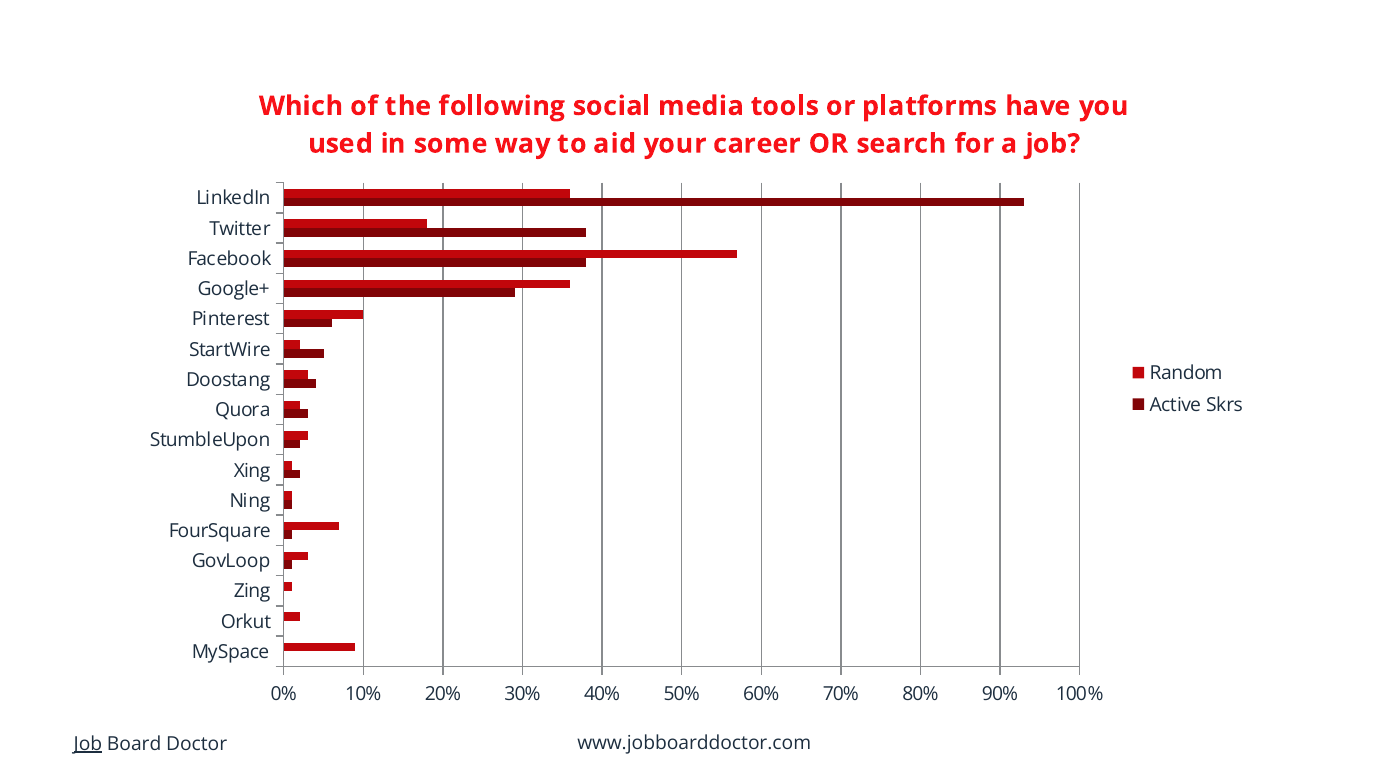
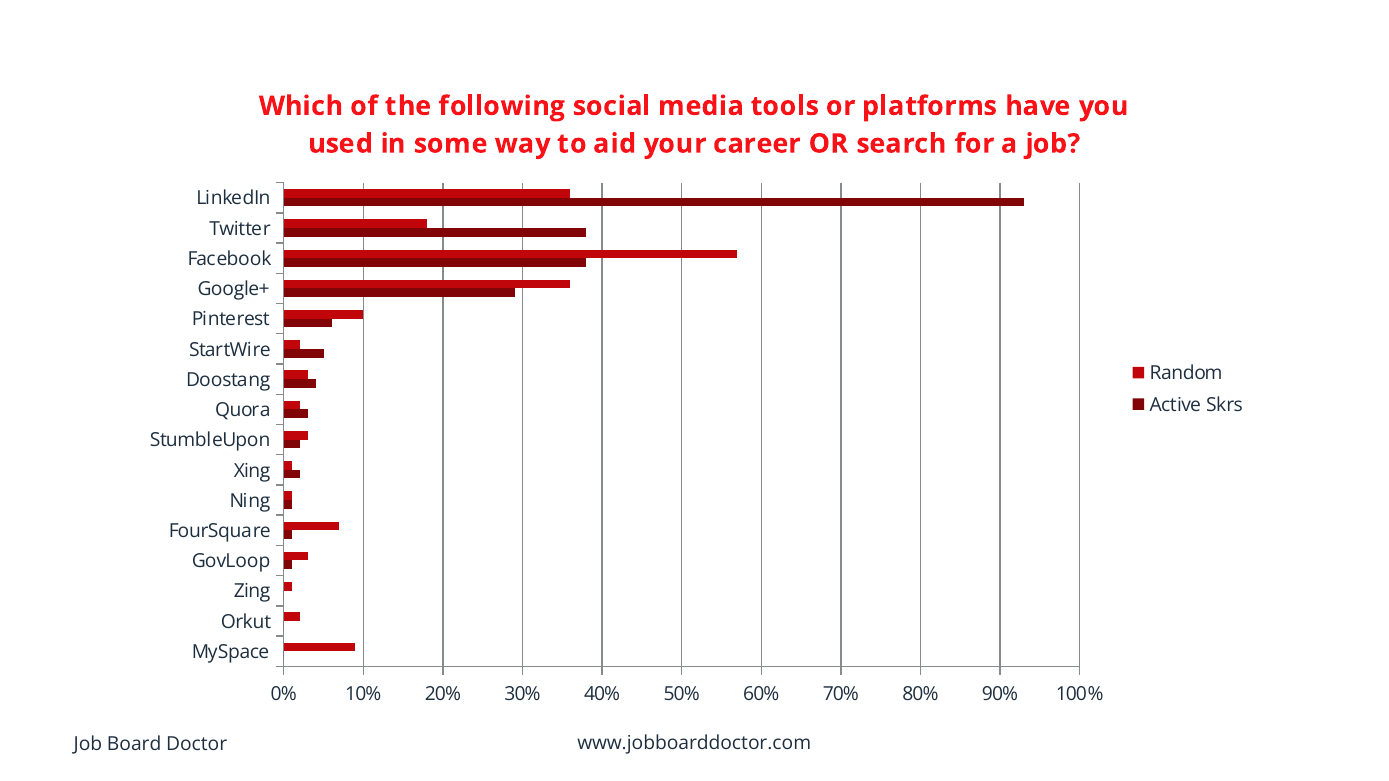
Job at (88, 744) underline: present -> none
